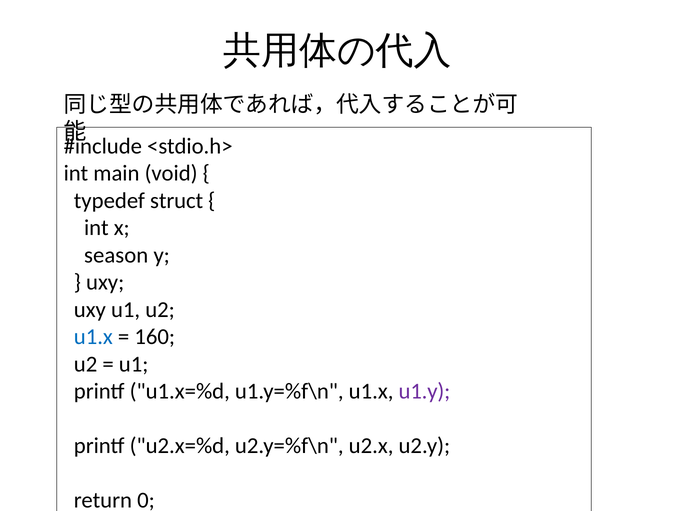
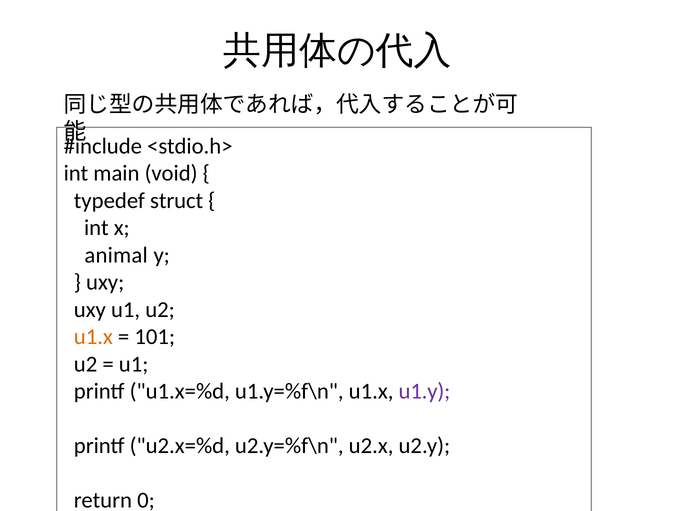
season: season -> animal
u1.x at (93, 337) colour: blue -> orange
160: 160 -> 101
